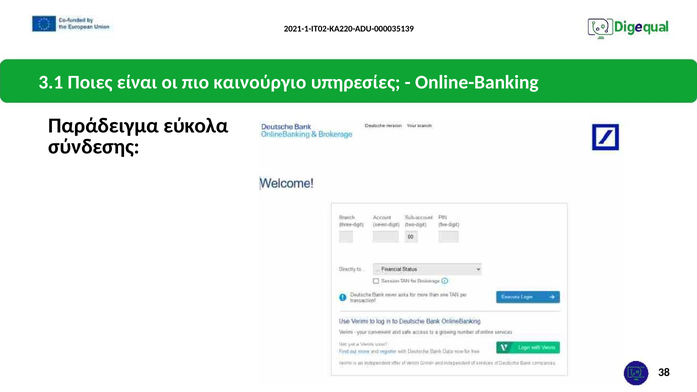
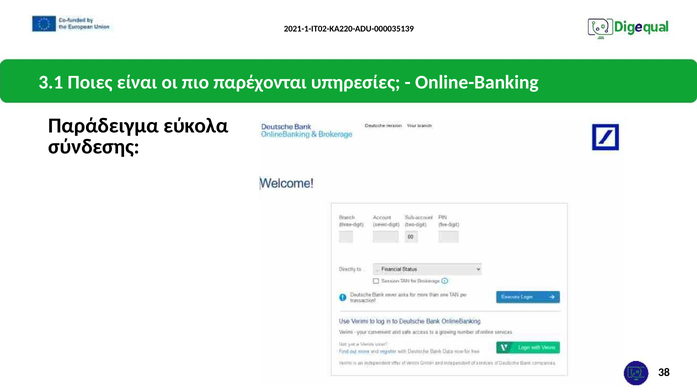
καινούργιο: καινούργιο -> παρέχονται
